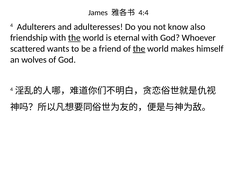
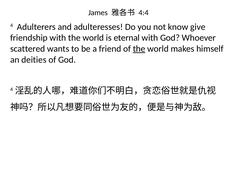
also: also -> give
the at (74, 38) underline: present -> none
wolves: wolves -> deities
